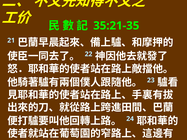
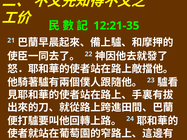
35:21-35: 35:21-35 -> 12:21-35
